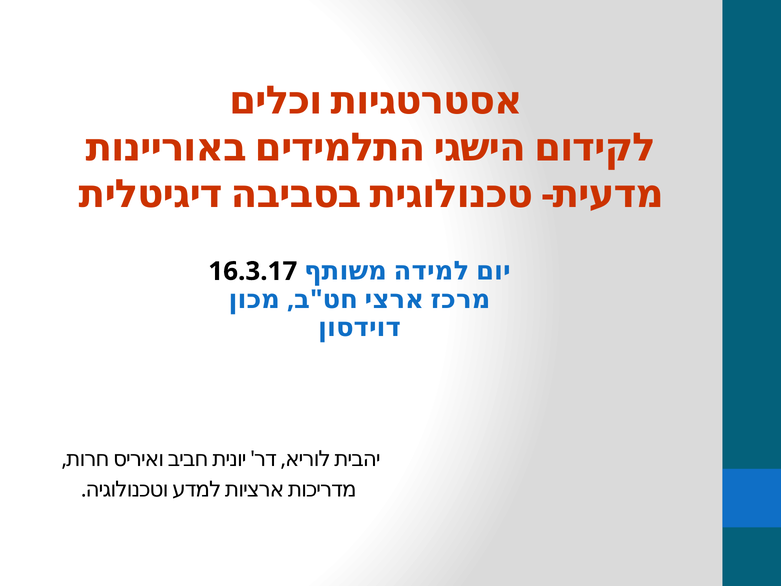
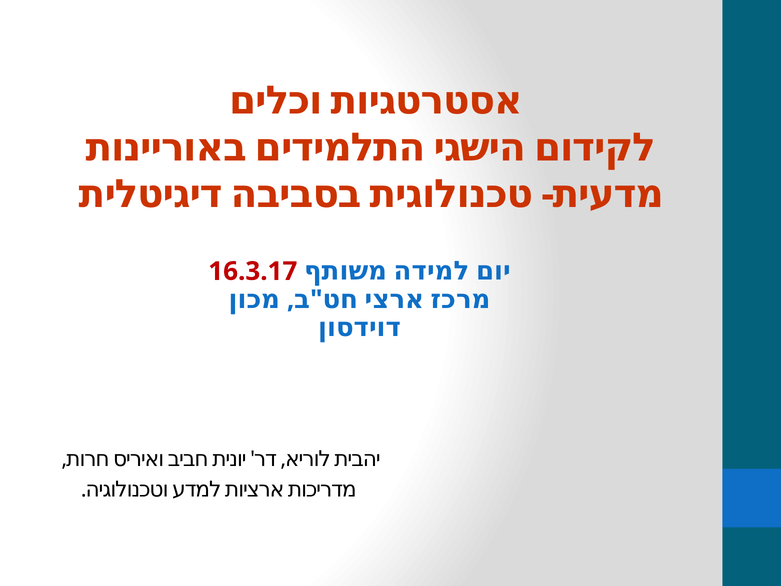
16.3.17 colour: black -> red
